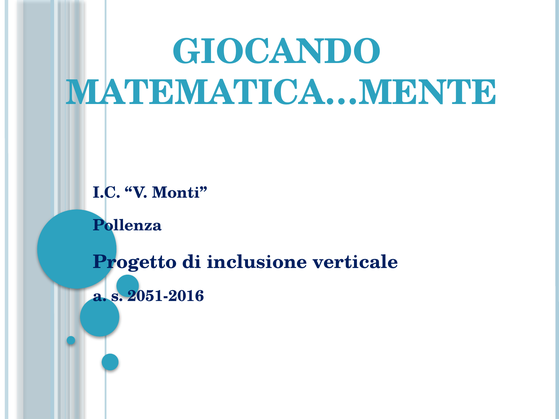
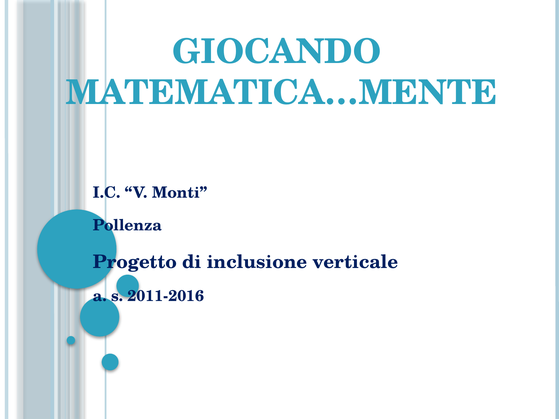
2051-2016: 2051-2016 -> 2011-2016
